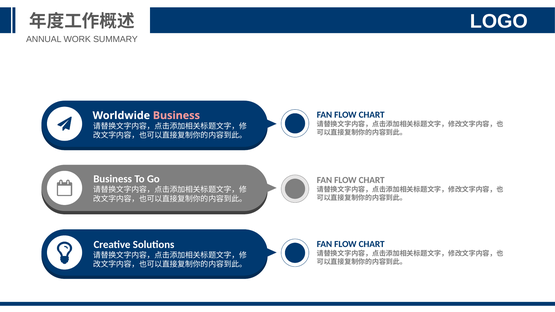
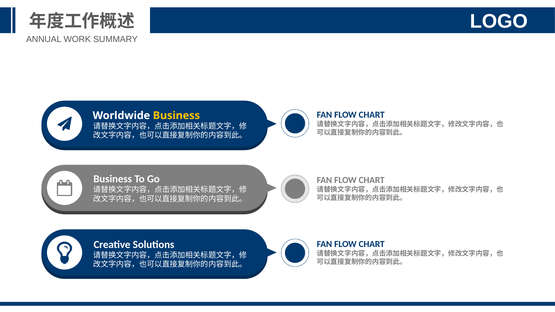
Business at (176, 116) colour: pink -> yellow
